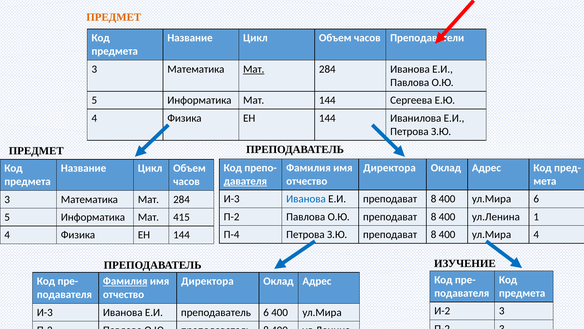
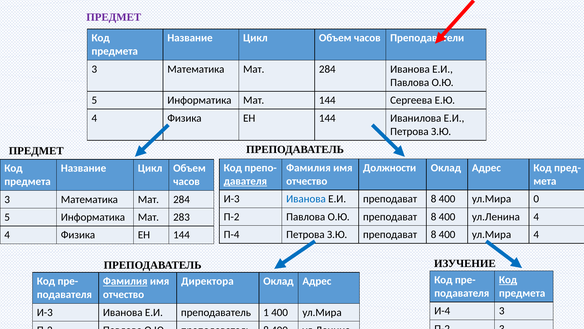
ПРЕДМЕТ at (114, 17) colour: orange -> purple
Мат at (254, 69) underline: present -> none
Директора at (390, 168): Директора -> Должности
ул.Мира 6: 6 -> 0
ул.Ленина 1: 1 -> 4
415: 415 -> 283
Код at (508, 279) underline: none -> present
И-2: И-2 -> И-4
преподаватель 6: 6 -> 1
